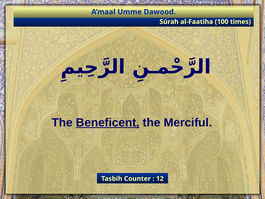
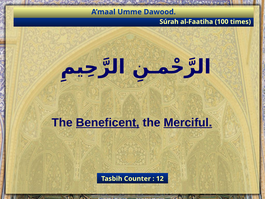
Merciful underline: none -> present
